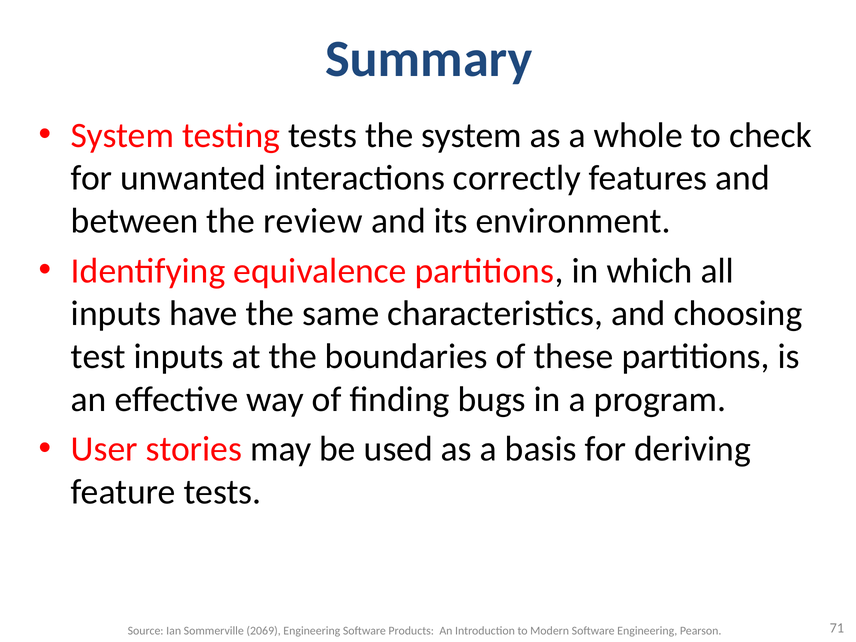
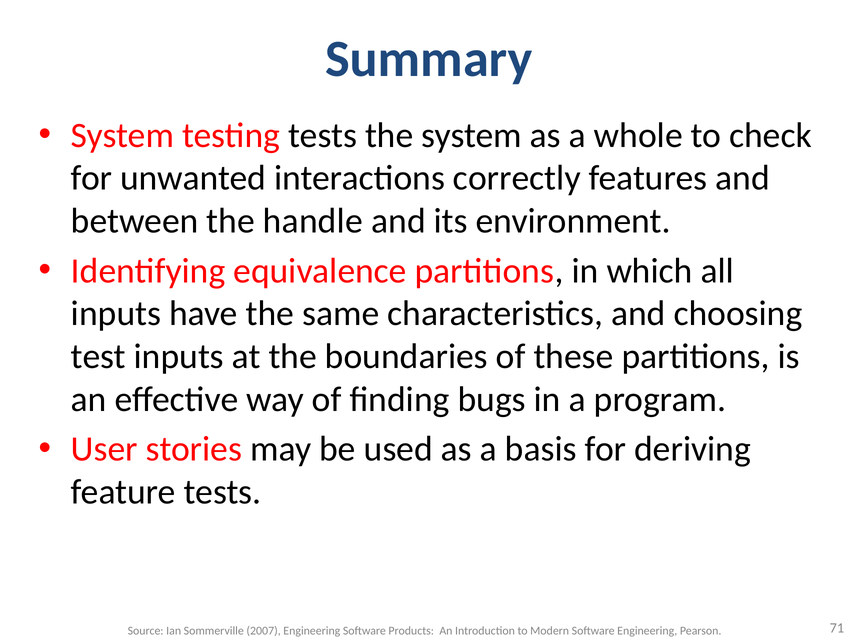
review: review -> handle
2069: 2069 -> 2007
